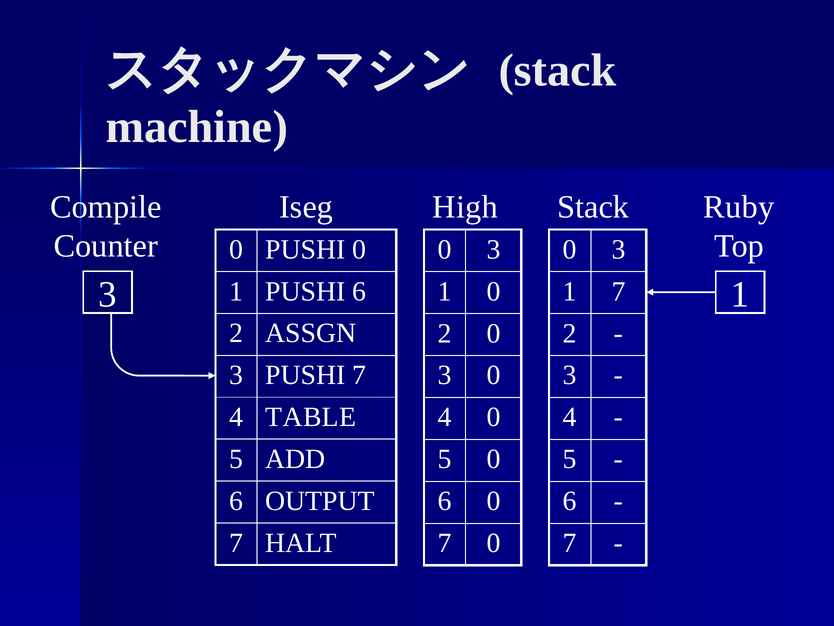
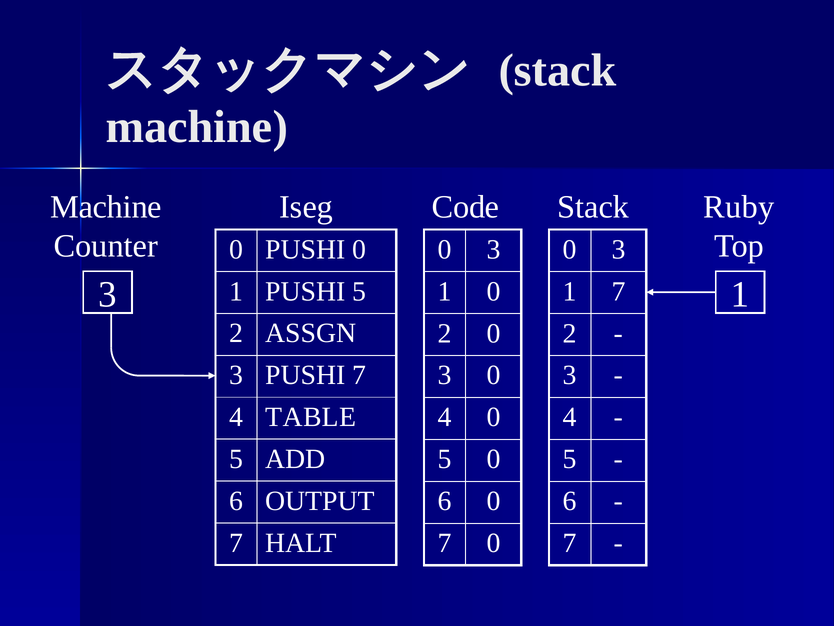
Compile at (106, 207): Compile -> Machine
High: High -> Code
PUSHI 6: 6 -> 5
